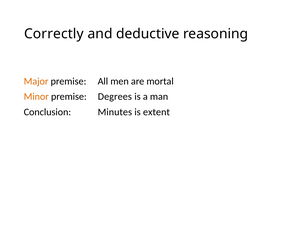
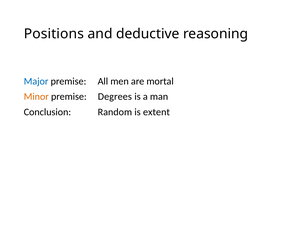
Correctly: Correctly -> Positions
Major colour: orange -> blue
Minutes: Minutes -> Random
